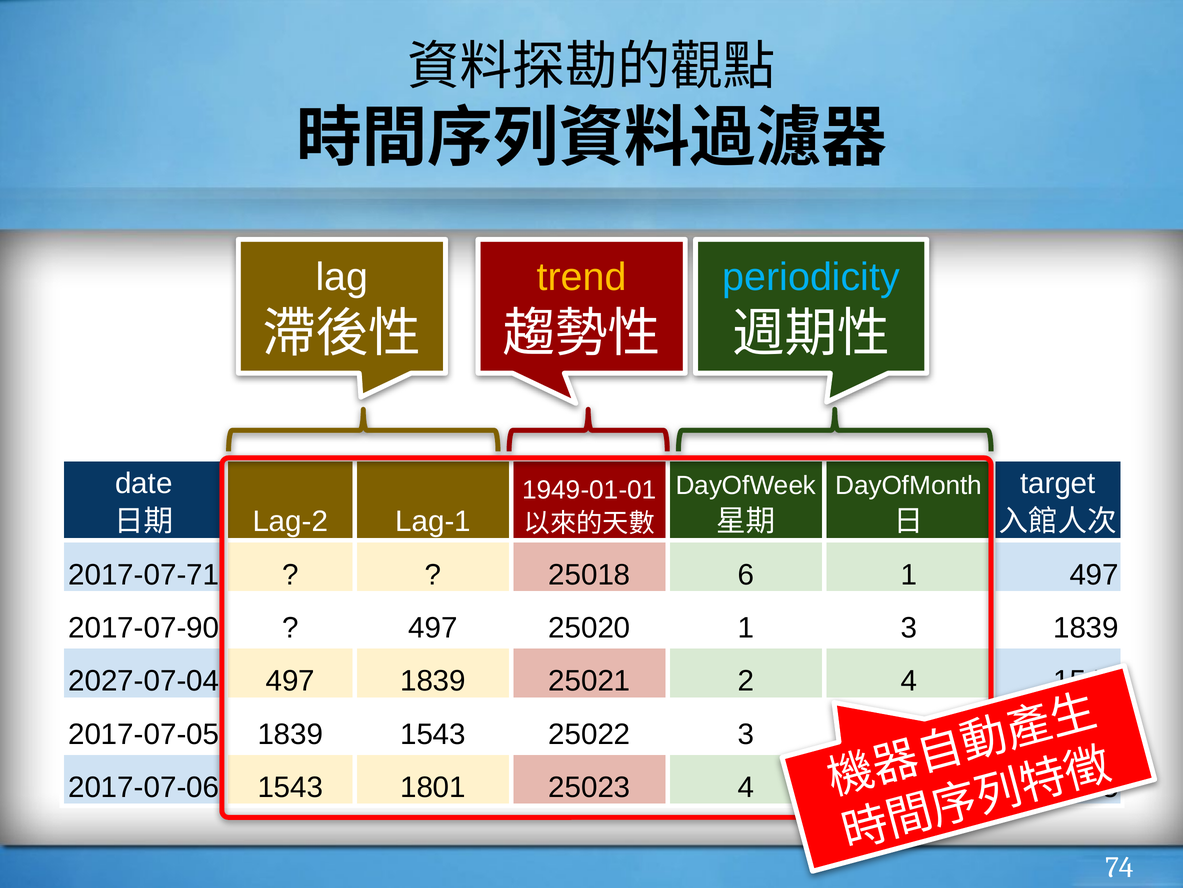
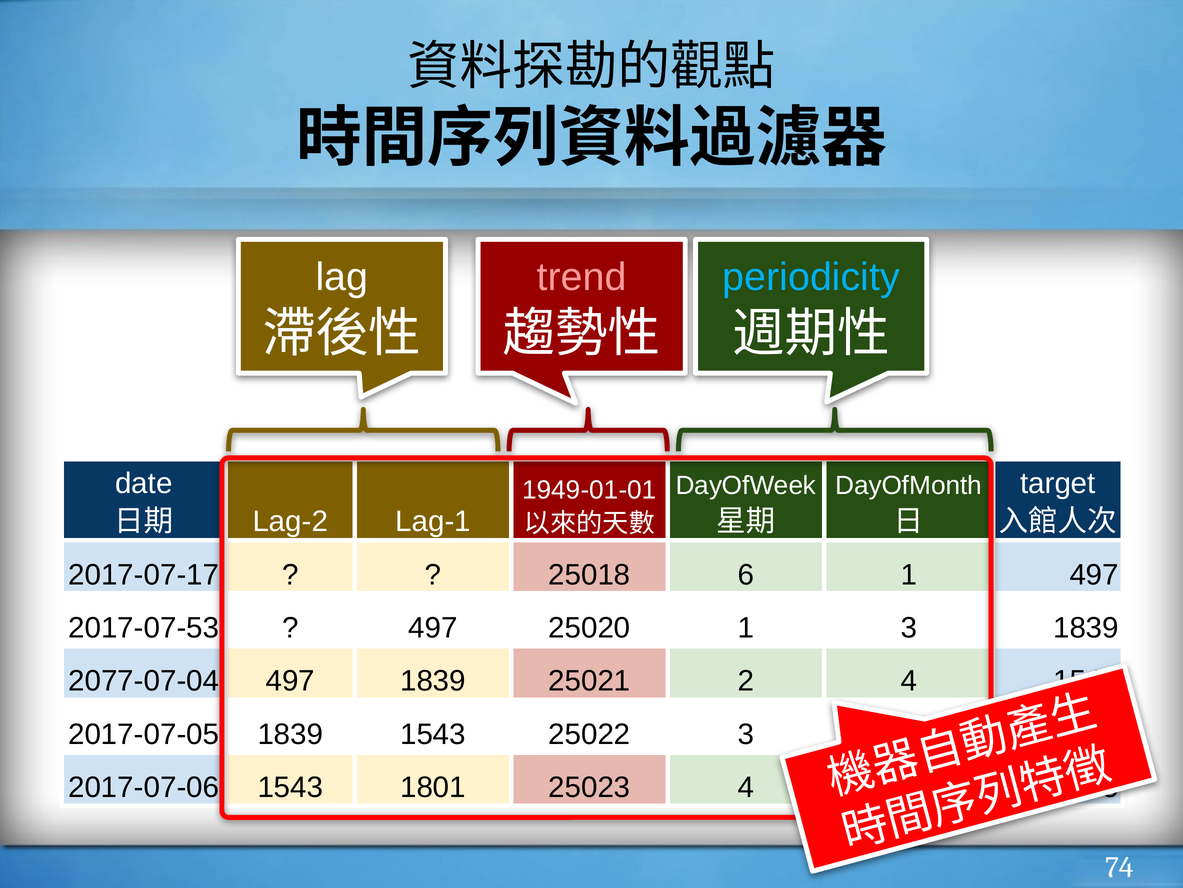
trend colour: yellow -> pink
2017-07-71: 2017-07-71 -> 2017-07-17
2017-07-90: 2017-07-90 -> 2017-07-53
2027-07-04: 2027-07-04 -> 2077-07-04
